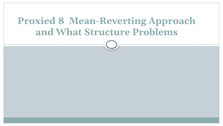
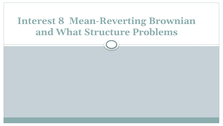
Proxied: Proxied -> Interest
Approach: Approach -> Brownian
